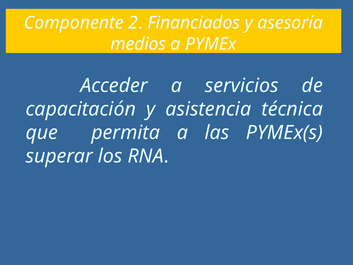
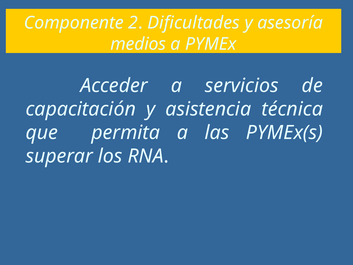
Financiados: Financiados -> Dificultades
